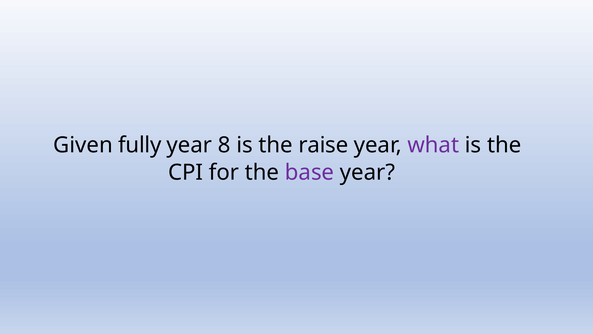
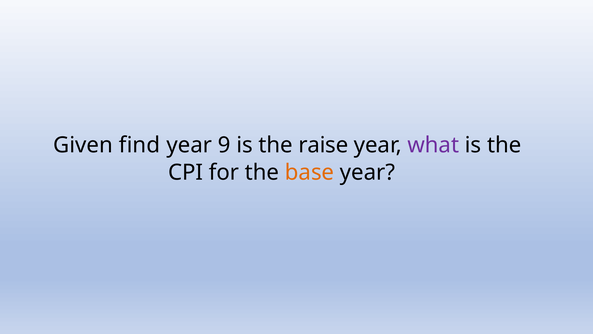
fully: fully -> find
8: 8 -> 9
base colour: purple -> orange
